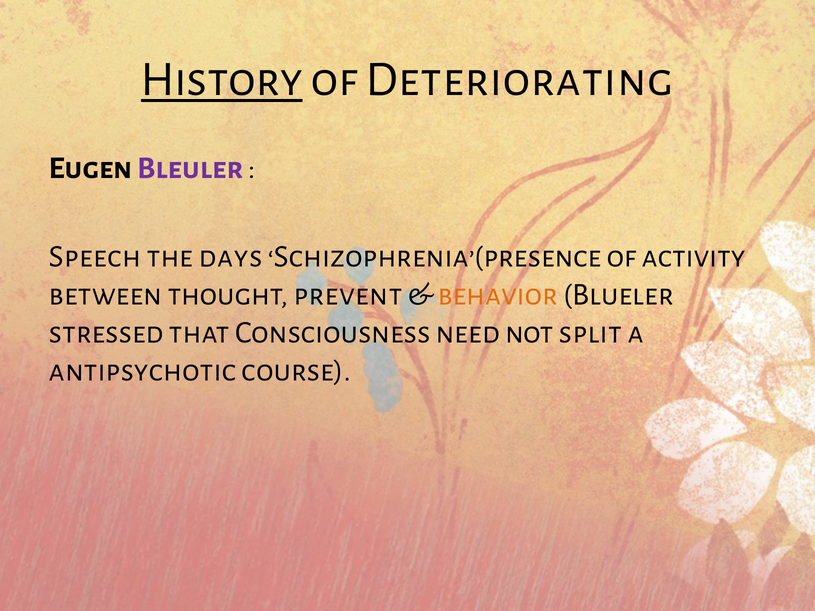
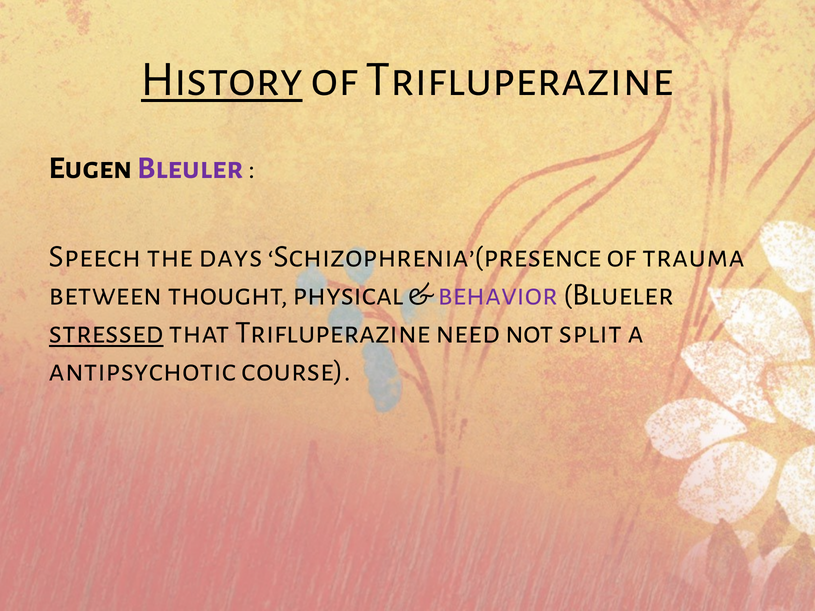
of Deteriorating: Deteriorating -> Trifluperazine
activity: activity -> trauma
prevent: prevent -> physical
behavior colour: orange -> purple
stressed underline: none -> present
that Consciousness: Consciousness -> Trifluperazine
